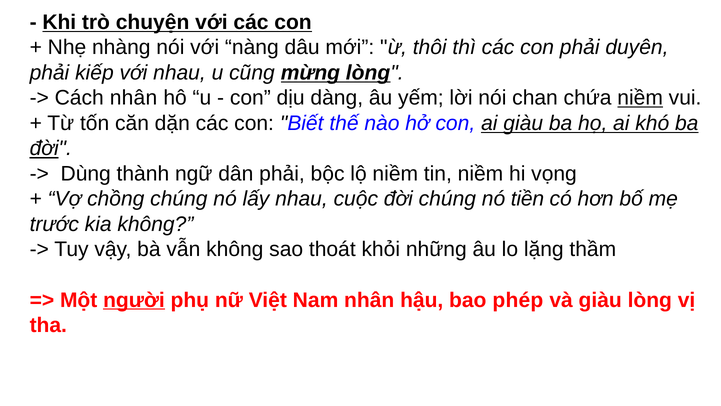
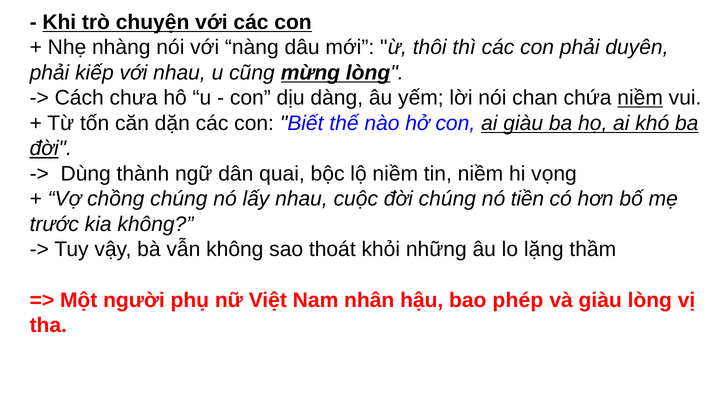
Cách nhân: nhân -> chưa
dân phải: phải -> quai
người underline: present -> none
